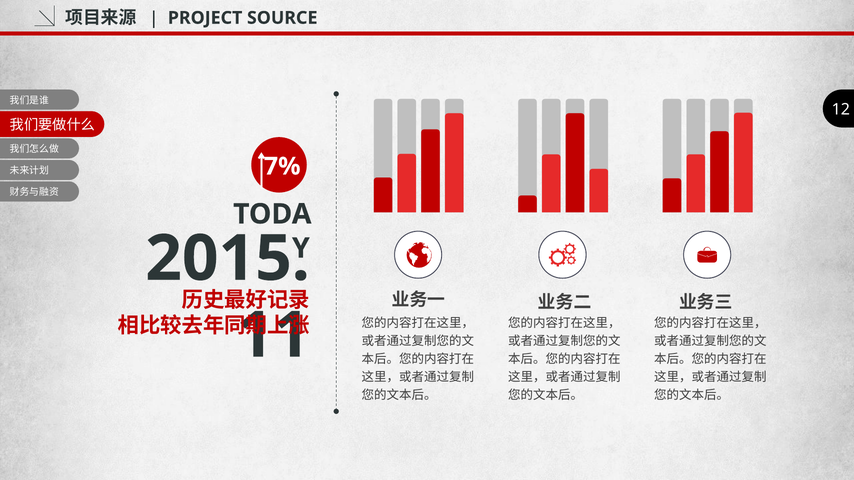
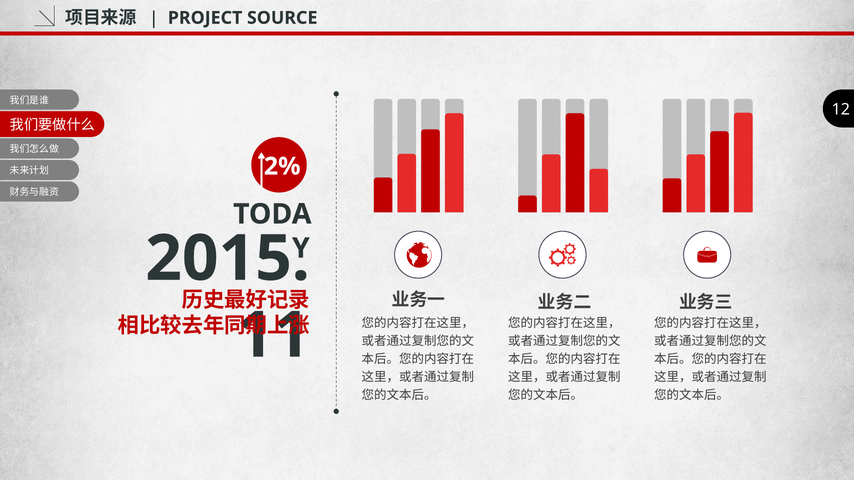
7%: 7% -> 2%
